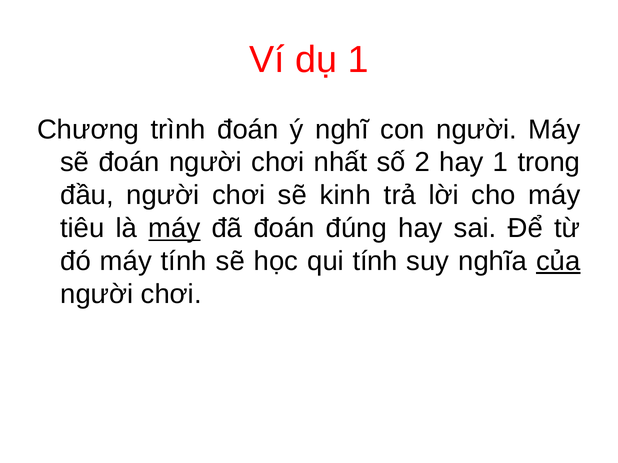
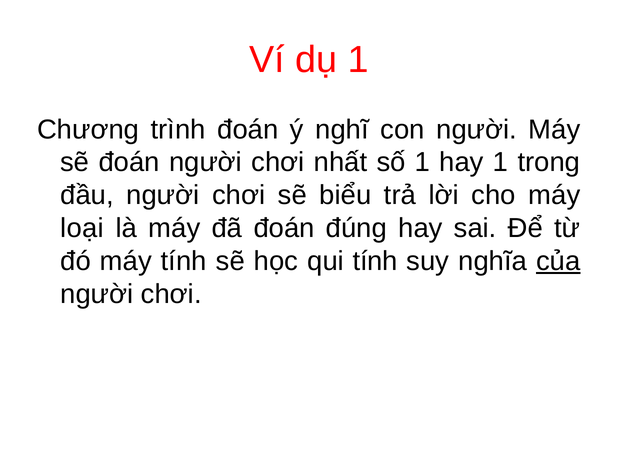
số 2: 2 -> 1
kinh: kinh -> biểu
tiêu: tiêu -> loại
máy at (174, 229) underline: present -> none
